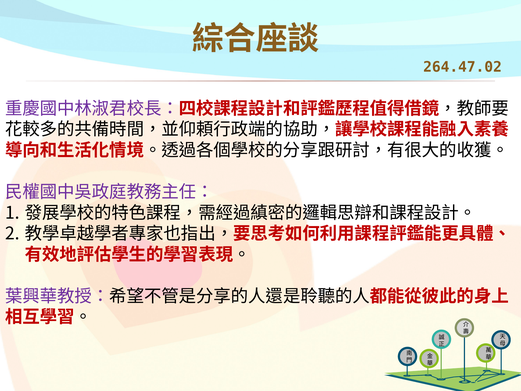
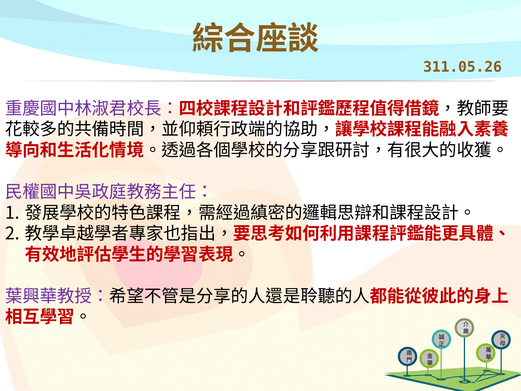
264.47.02: 264.47.02 -> 311.05.26
